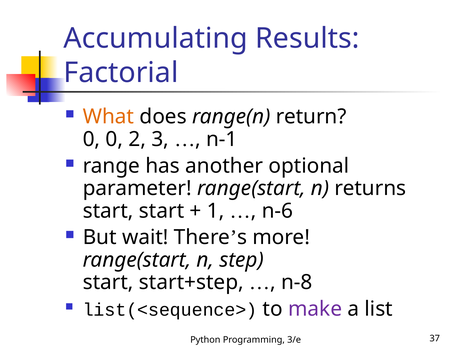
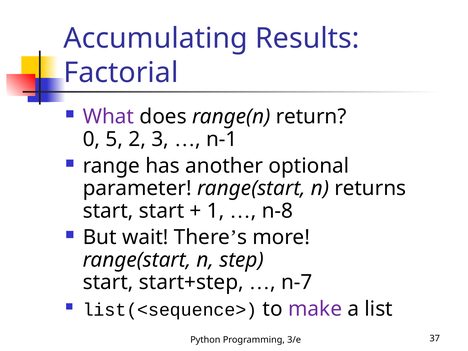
What colour: orange -> purple
0 0: 0 -> 5
n-6: n-6 -> n-8
n-8: n-8 -> n-7
